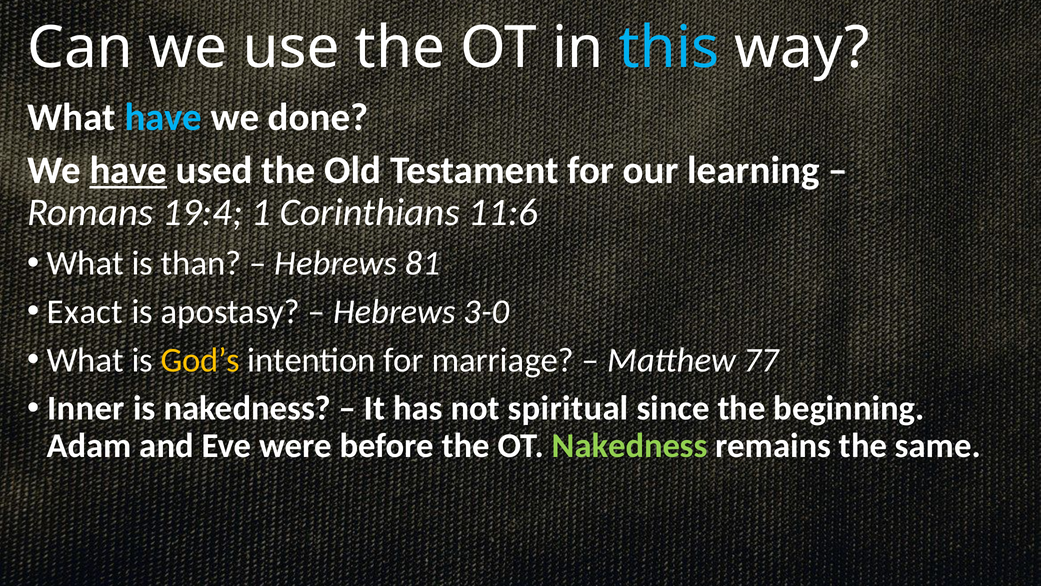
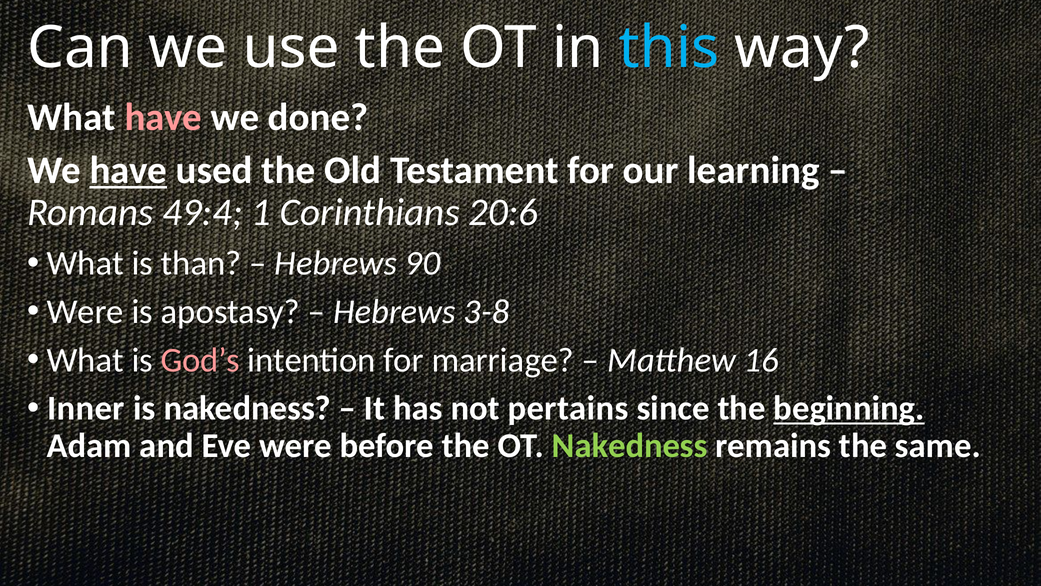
have at (163, 117) colour: light blue -> pink
19:4: 19:4 -> 49:4
11:6: 11:6 -> 20:6
81: 81 -> 90
Exact at (85, 311): Exact -> Were
3-0: 3-0 -> 3-8
God’s colour: yellow -> pink
77: 77 -> 16
spiritual: spiritual -> pertains
beginning underline: none -> present
